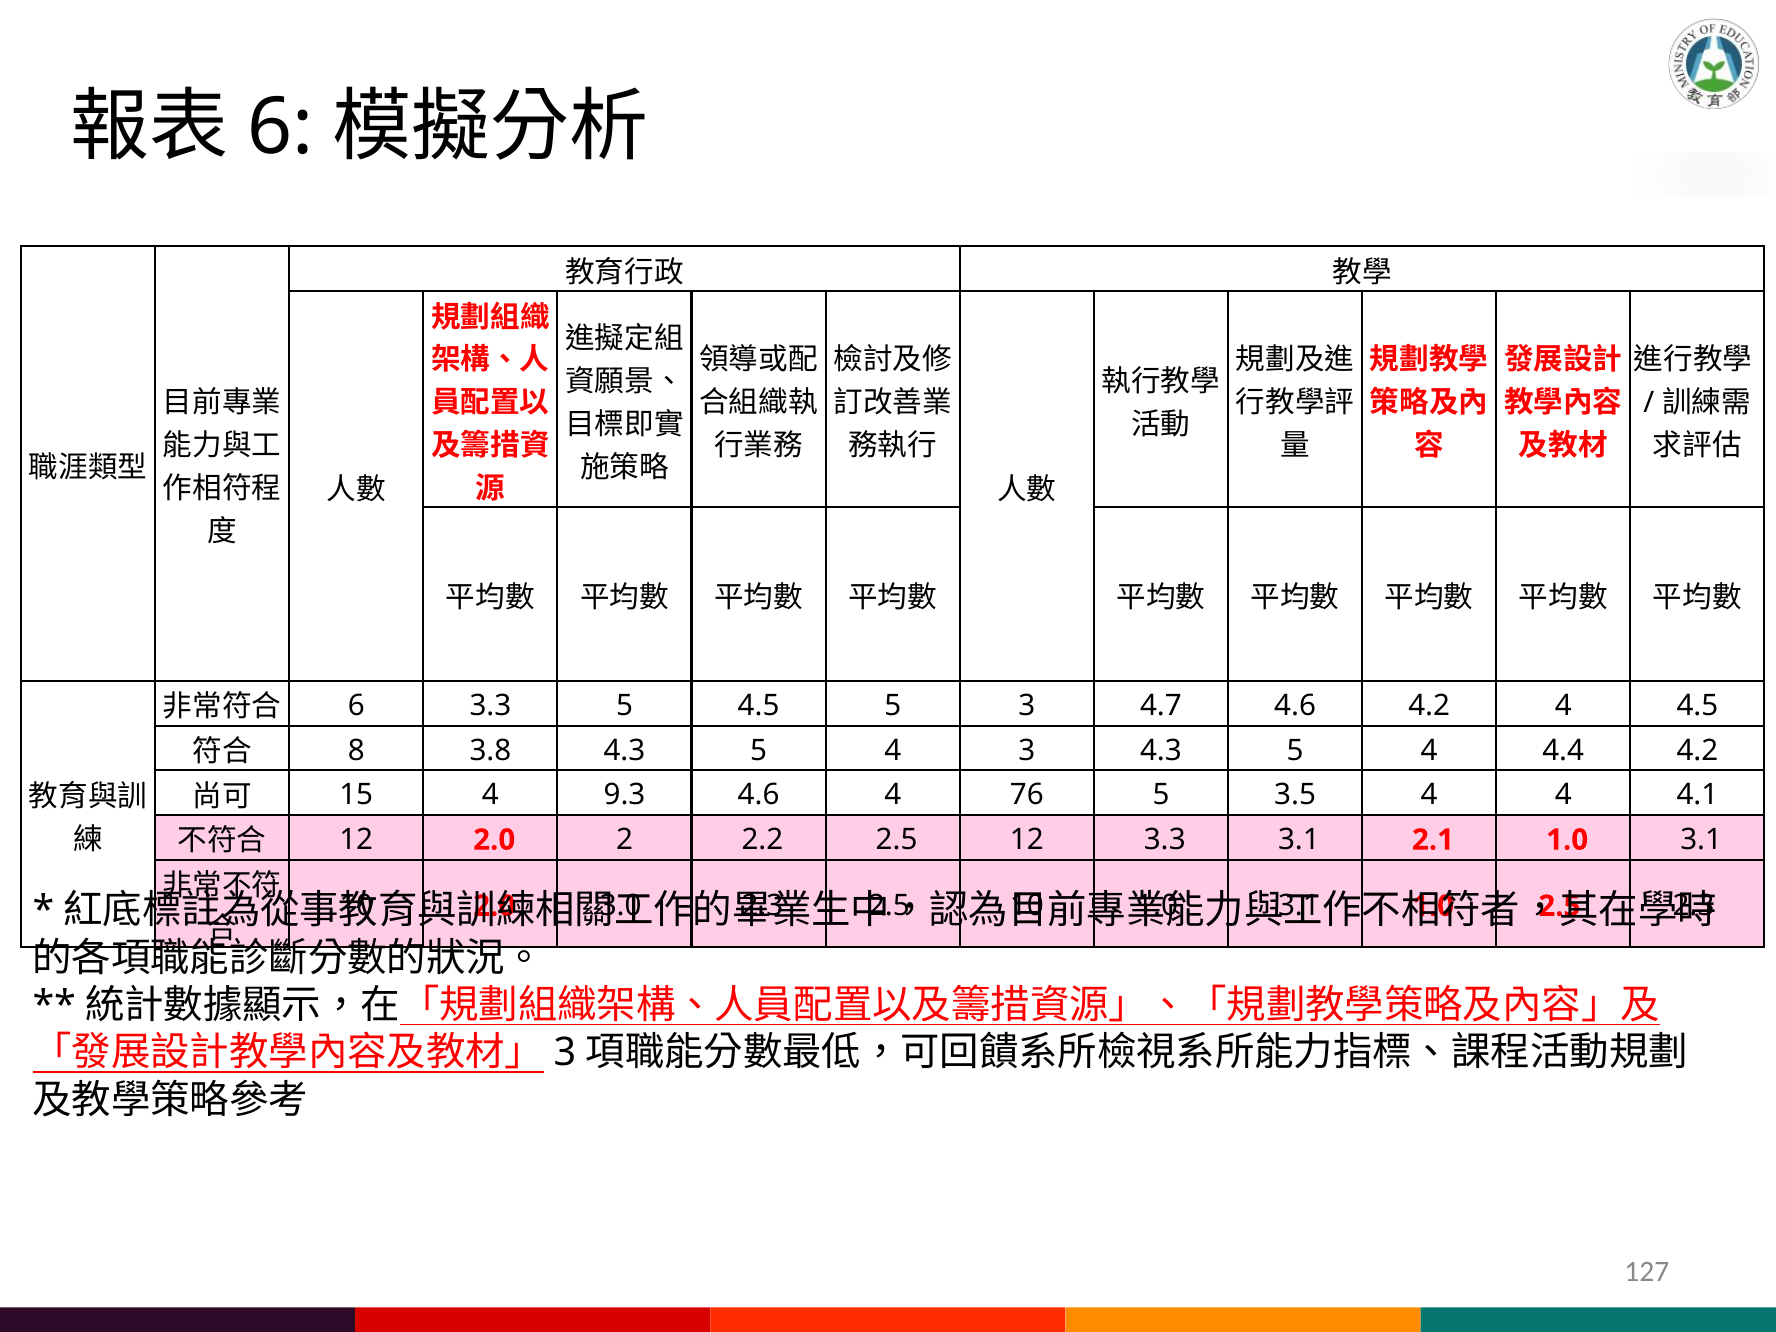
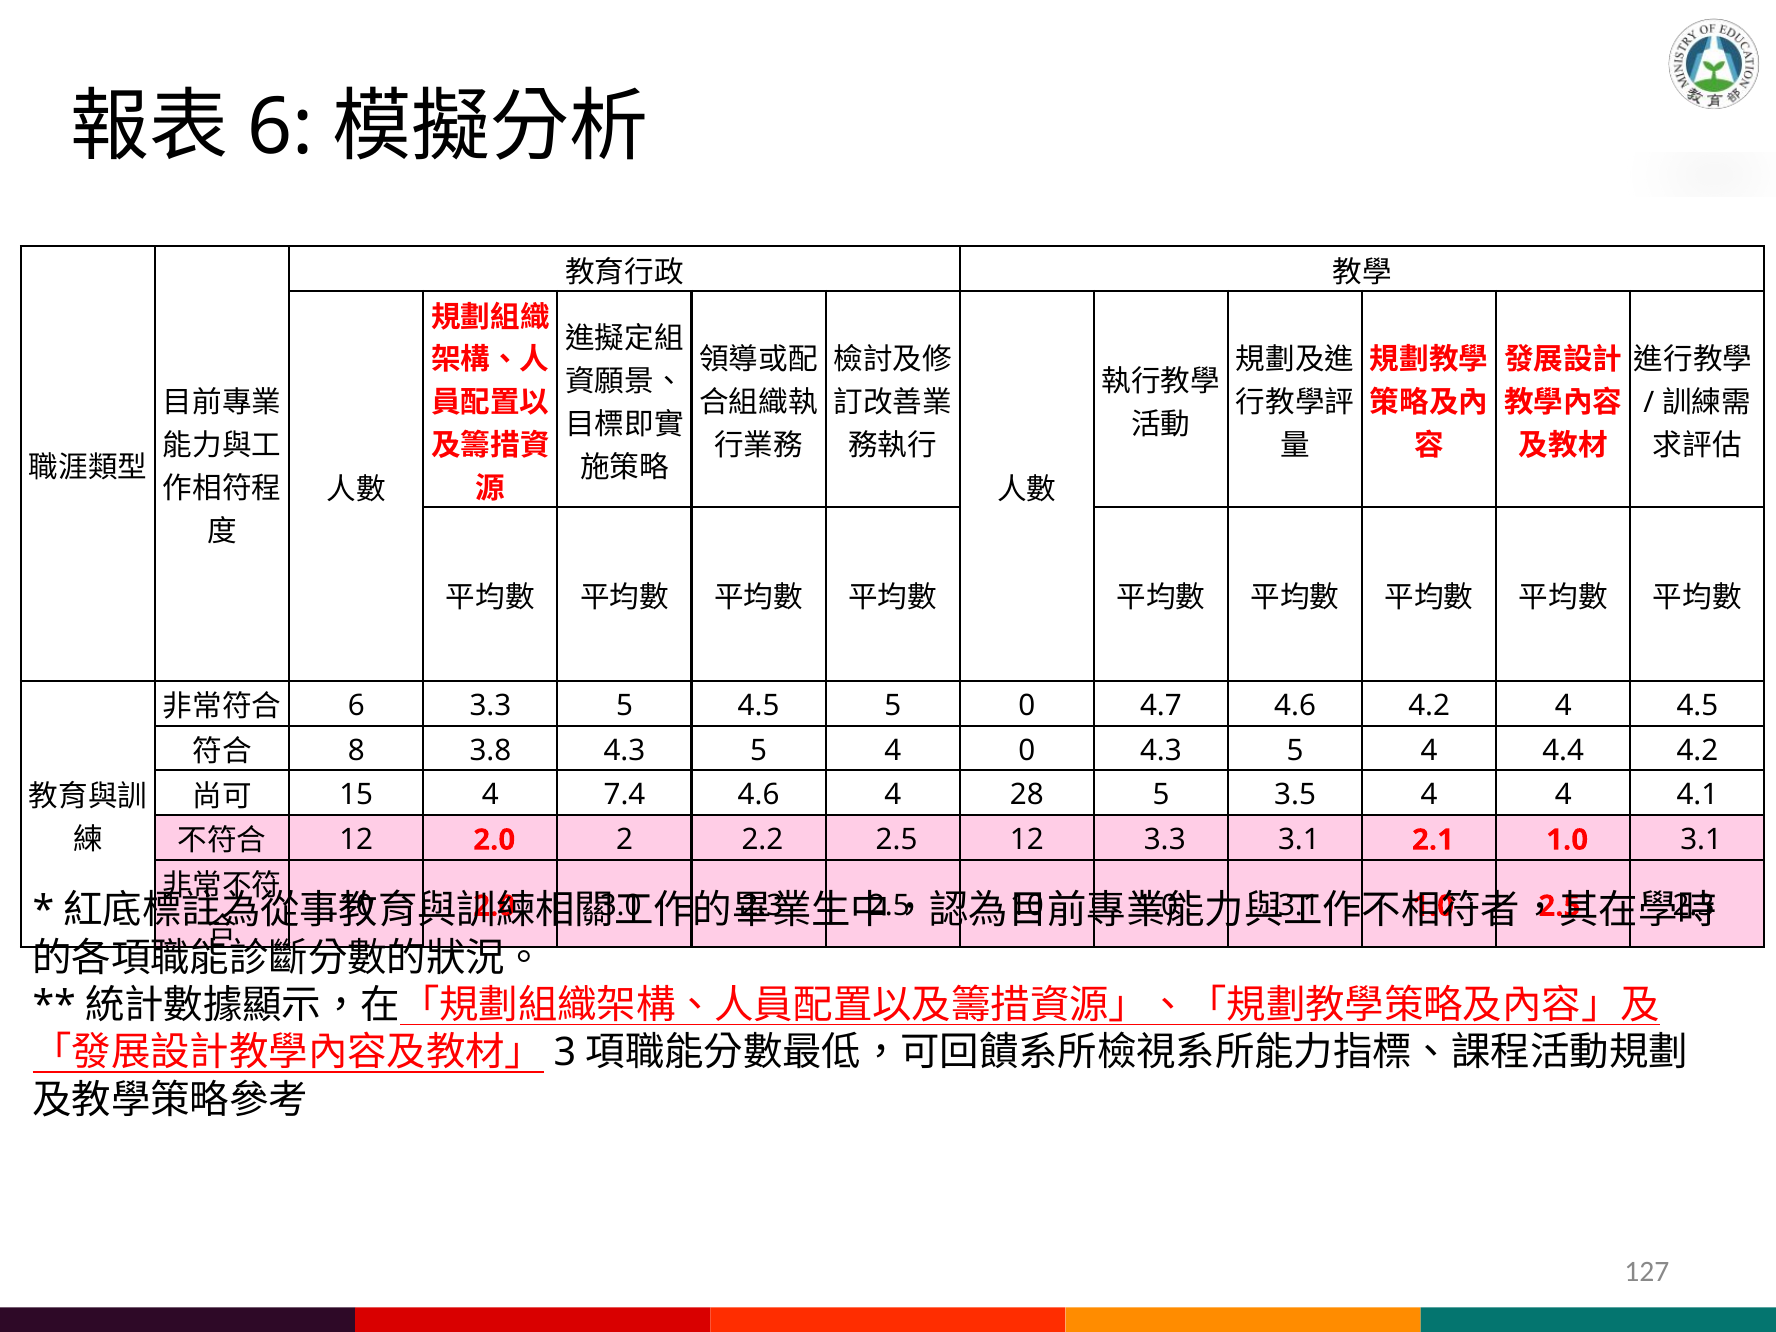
5 3: 3 -> 0
4 3: 3 -> 0
9.3: 9.3 -> 7.4
76: 76 -> 28
